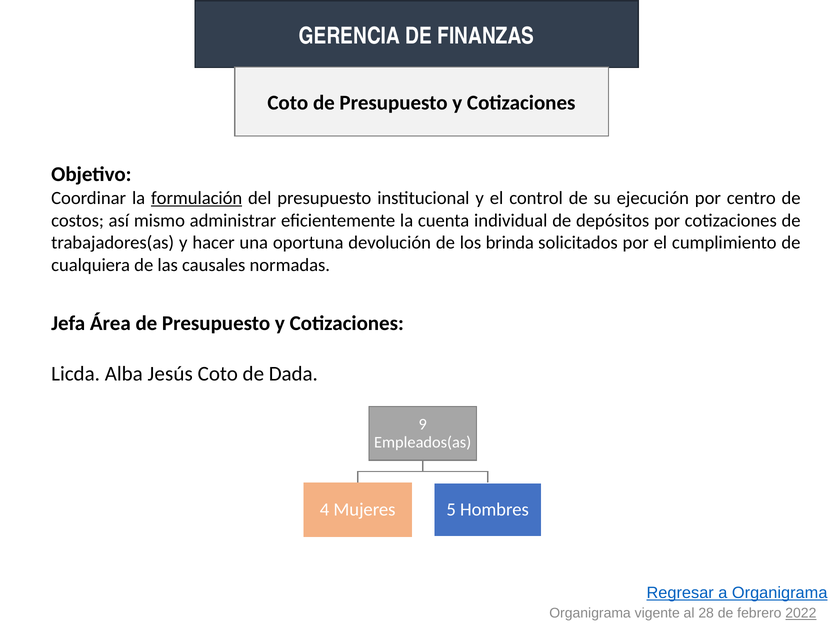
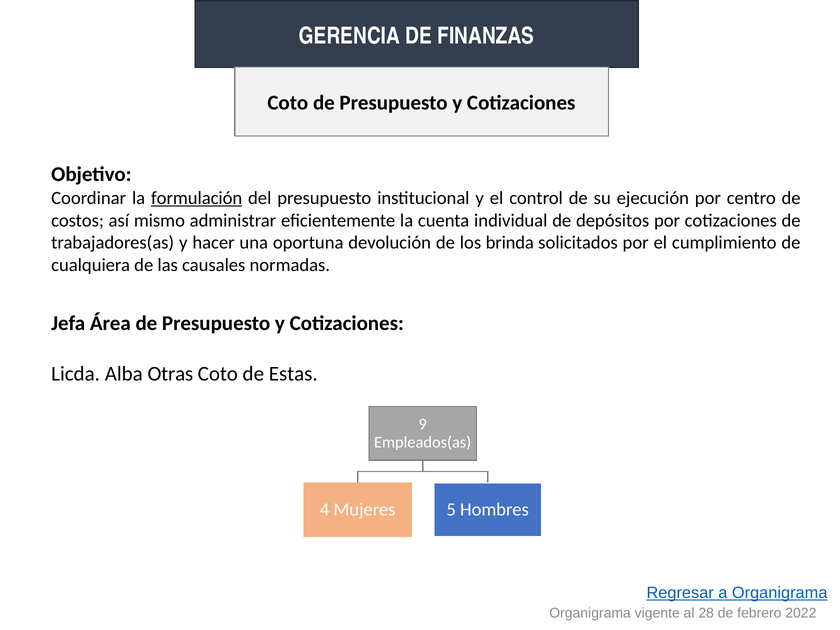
Jesús: Jesús -> Otras
Dada: Dada -> Estas
2022 underline: present -> none
